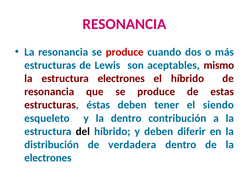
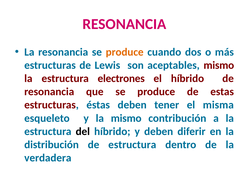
produce at (125, 52) colour: red -> orange
siendo: siendo -> misma
la dentro: dentro -> mismo
de verdadera: verdadera -> estructura
electrones at (48, 159): electrones -> verdadera
